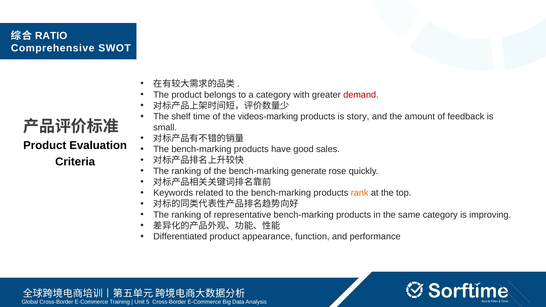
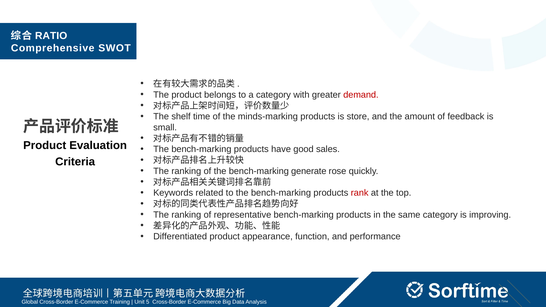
videos-marking: videos-marking -> minds-marking
story: story -> store
rank colour: orange -> red
